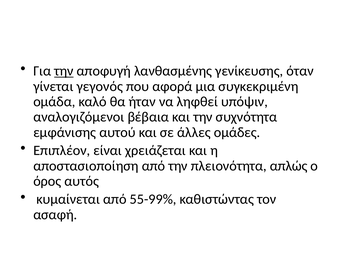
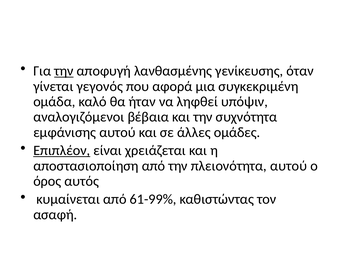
Επιπλέον underline: none -> present
πλειονότητα απλώς: απλώς -> αυτού
55-99%: 55-99% -> 61-99%
